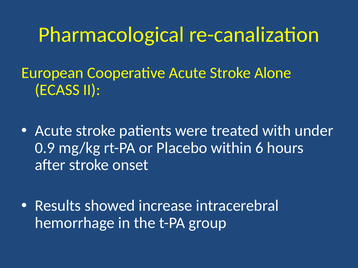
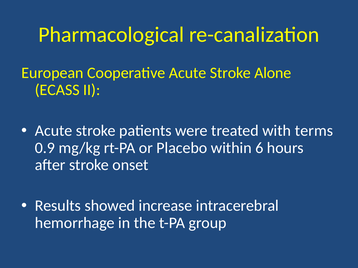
under: under -> terms
